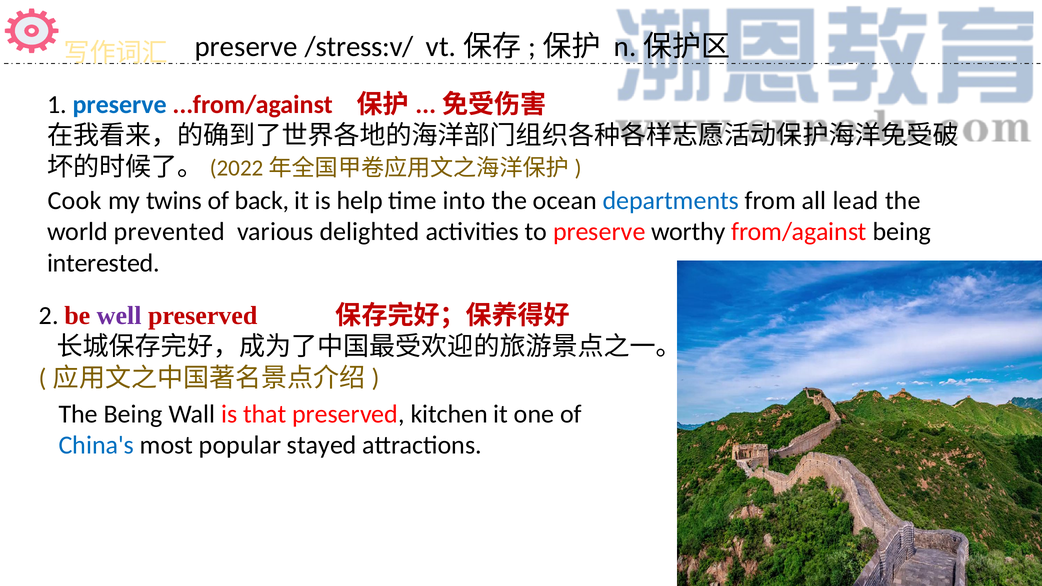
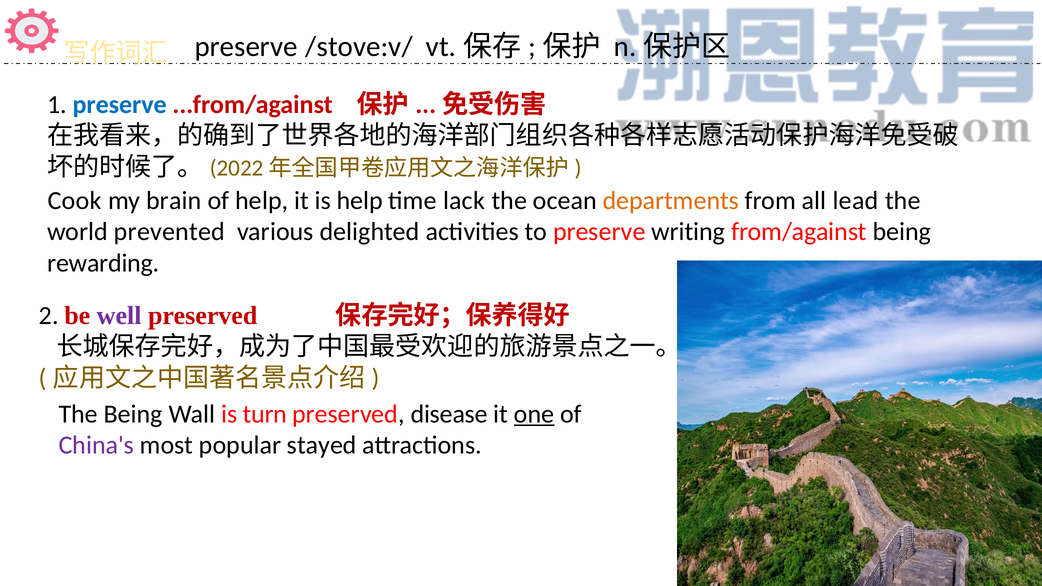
/stress:v/: /stress:v/ -> /stove:v/
twins: twins -> brain
of back: back -> help
into: into -> lack
departments colour: blue -> orange
worthy: worthy -> writing
interested: interested -> rewarding
that: that -> turn
kitchen: kitchen -> disease
one underline: none -> present
China's colour: blue -> purple
